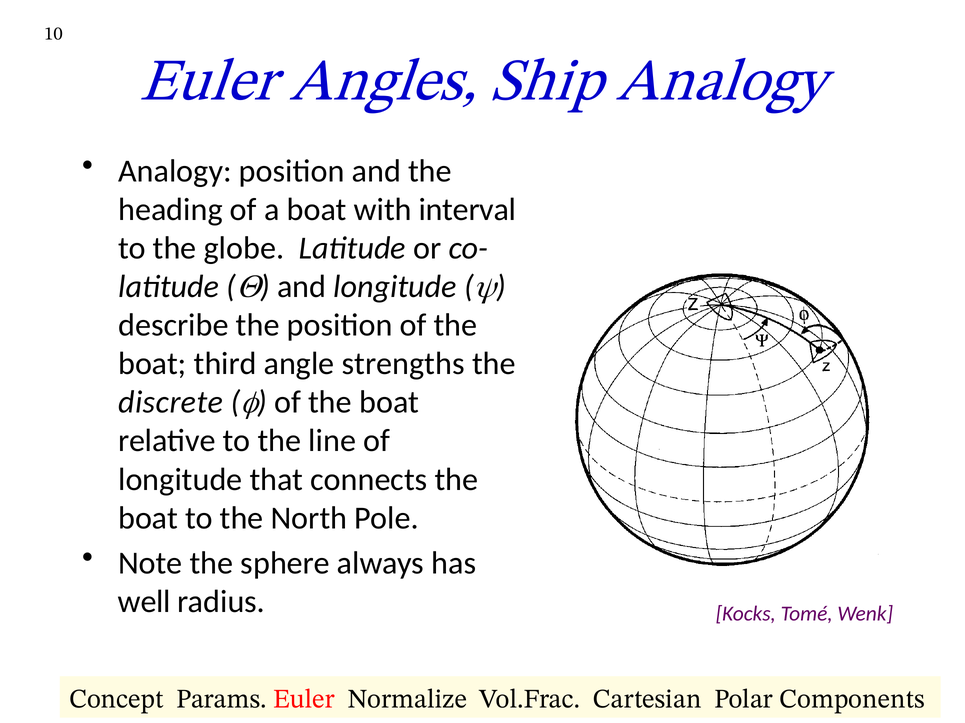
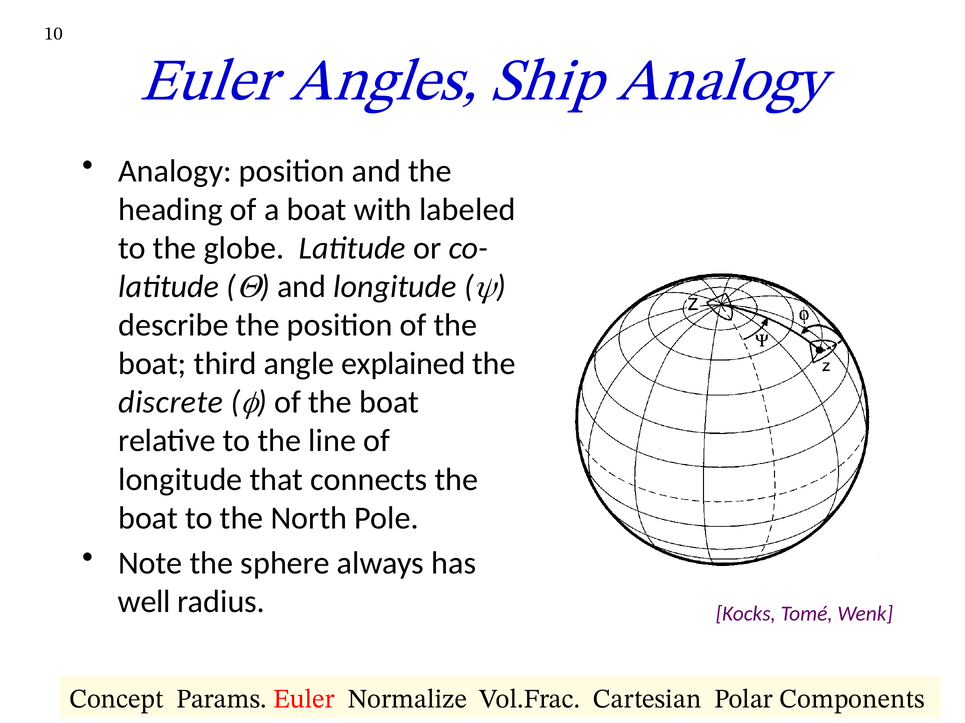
interval: interval -> labeled
strengths: strengths -> explained
